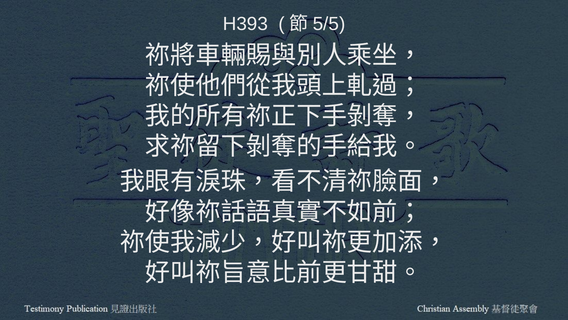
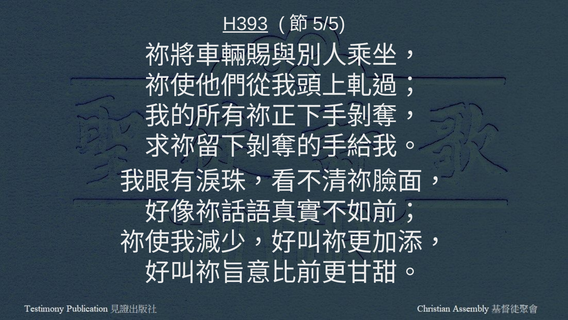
H393 underline: none -> present
